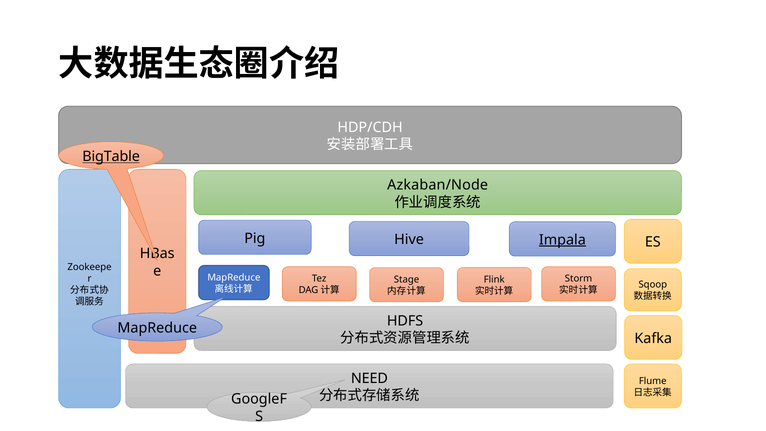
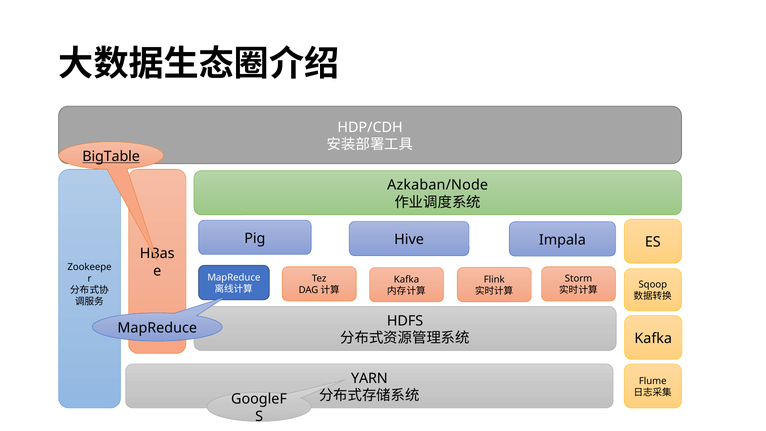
Impala underline: present -> none
Stage at (406, 279): Stage -> Kafka
NEED: NEED -> YARN
